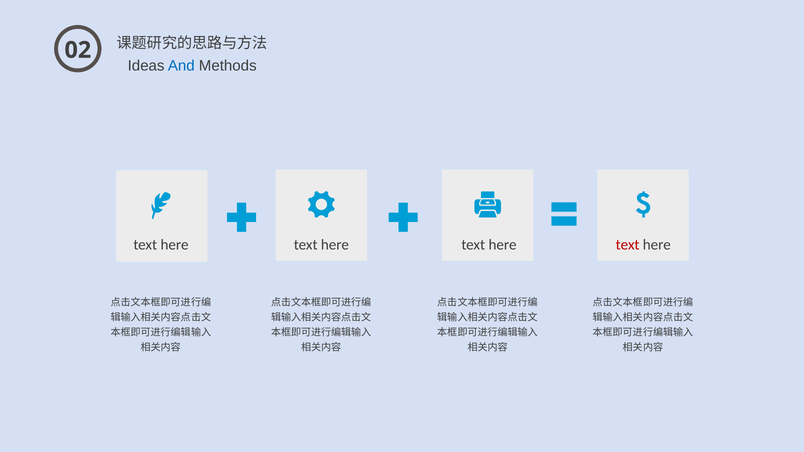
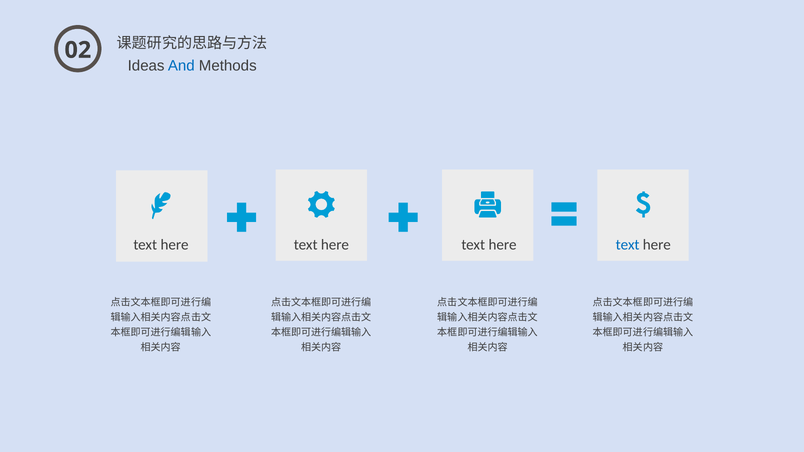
text at (628, 245) colour: red -> blue
